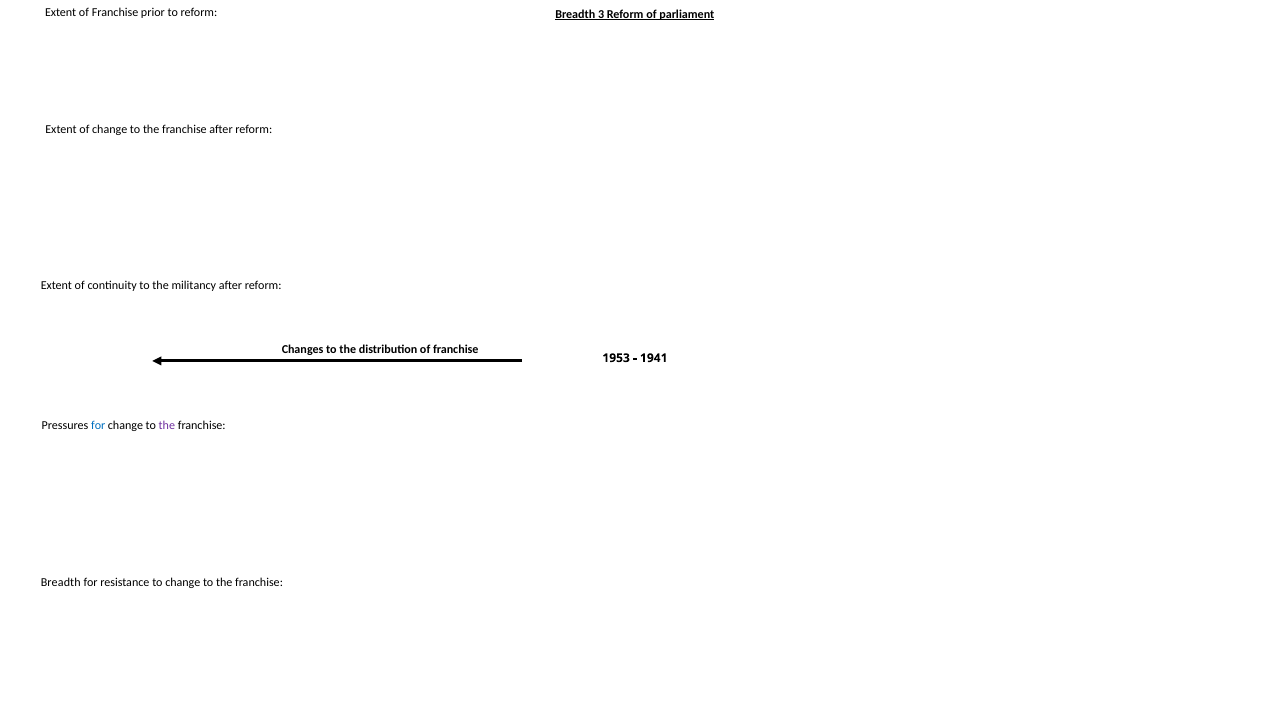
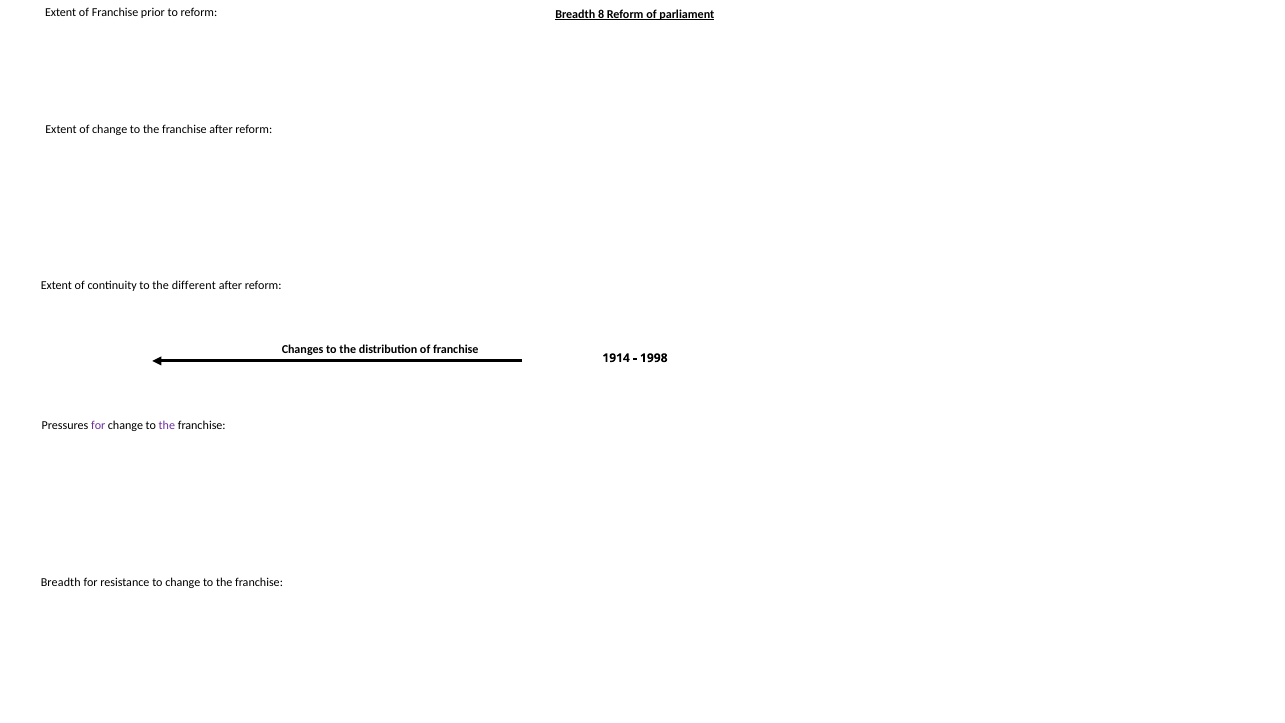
3: 3 -> 8
militancy: militancy -> different
1953: 1953 -> 1914
1941: 1941 -> 1998
for at (98, 426) colour: blue -> purple
